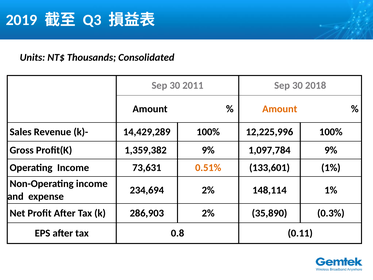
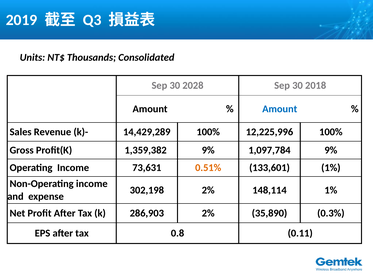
2011: 2011 -> 2028
Amount at (280, 109) colour: orange -> blue
234,694: 234,694 -> 302,198
